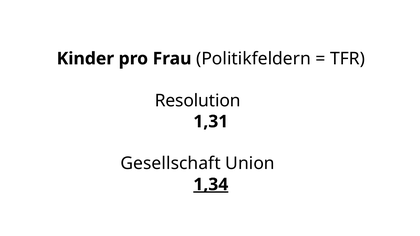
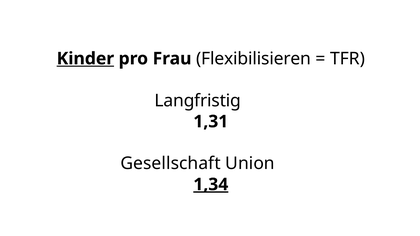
Kinder underline: none -> present
Politikfeldern: Politikfeldern -> Flexibilisieren
Resolution: Resolution -> Langfristig
